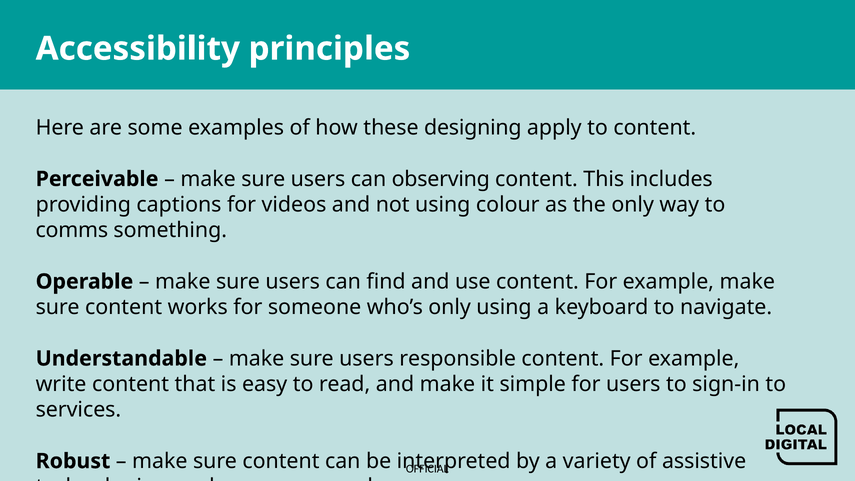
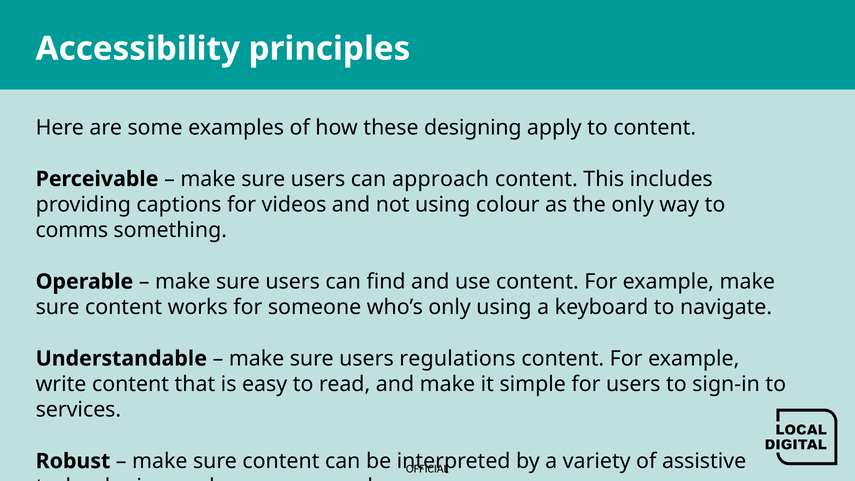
observing: observing -> approach
responsible: responsible -> regulations
